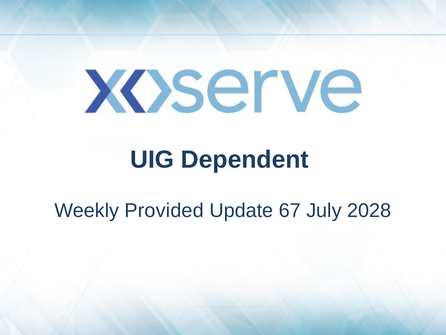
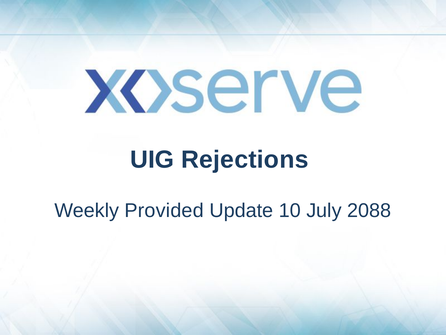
Dependent: Dependent -> Rejections
67: 67 -> 10
2028: 2028 -> 2088
